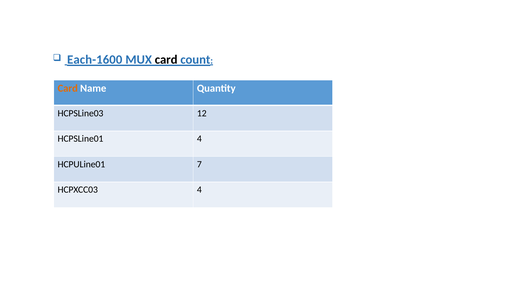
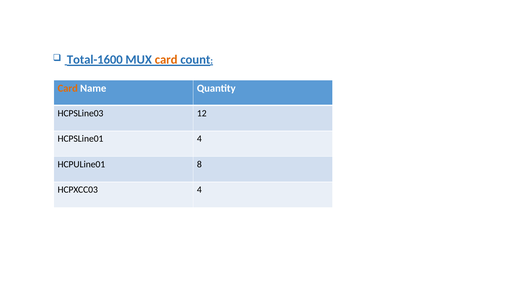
Each-1600: Each-1600 -> Total-1600
card at (166, 60) colour: black -> orange
7: 7 -> 8
